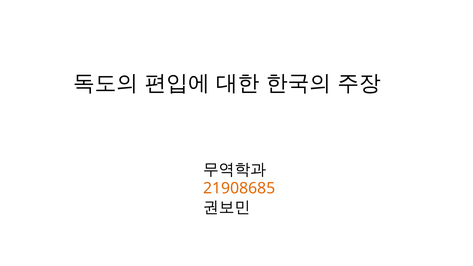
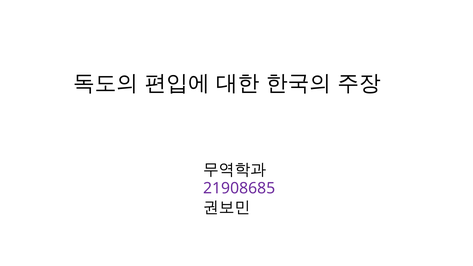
21908685 colour: orange -> purple
